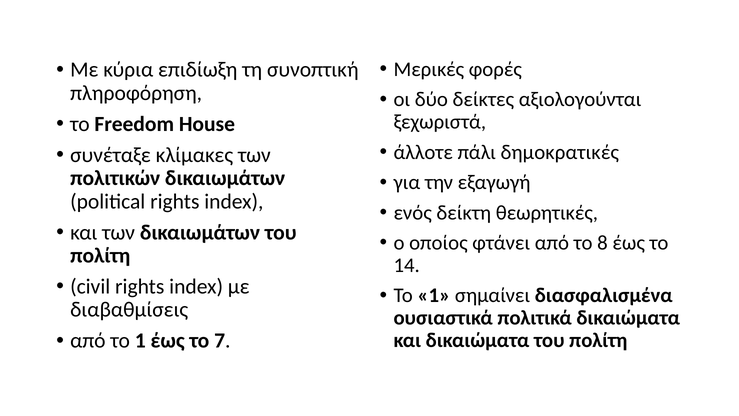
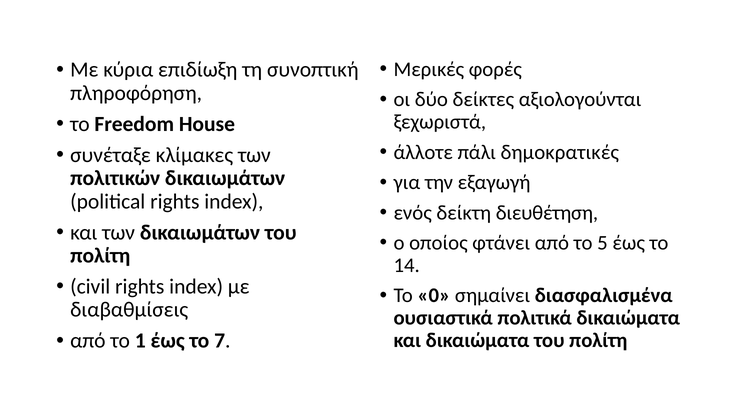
θεωρητικές: θεωρητικές -> διευθέτηση
8: 8 -> 5
1 at (434, 295): 1 -> 0
